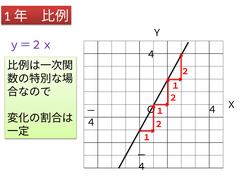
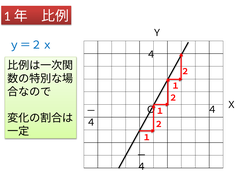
ｙ＝２ｘ colour: purple -> blue
